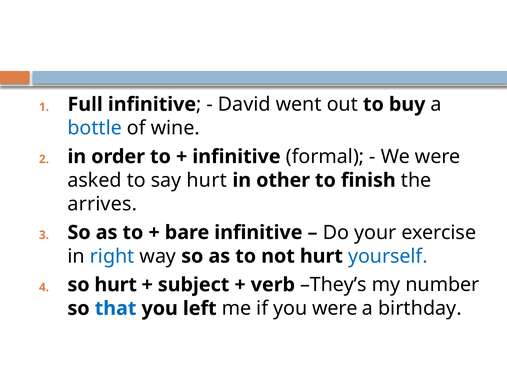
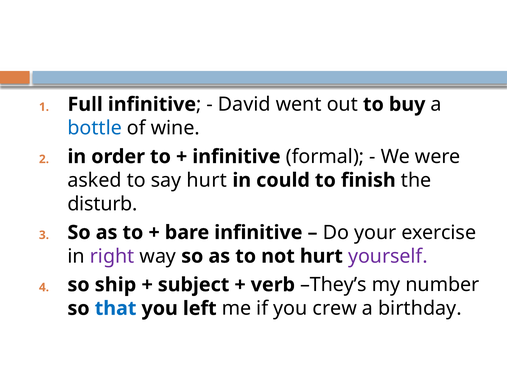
other: other -> could
arrives: arrives -> disturb
right colour: blue -> purple
yourself colour: blue -> purple
so hurt: hurt -> ship
you were: were -> crew
